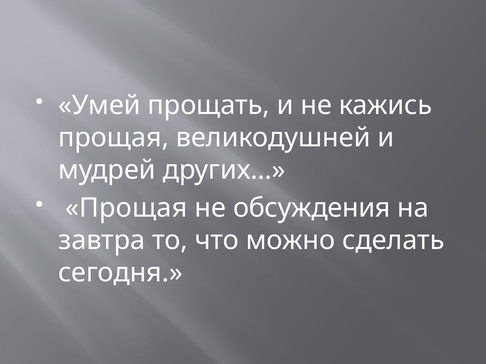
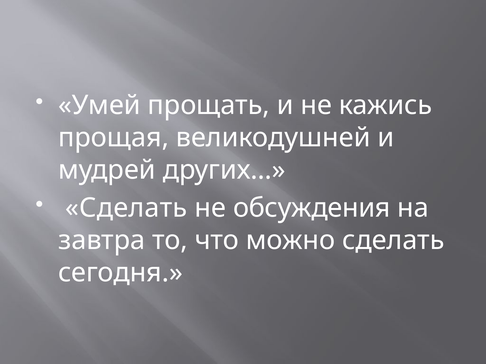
Прощая at (126, 208): Прощая -> Сделать
